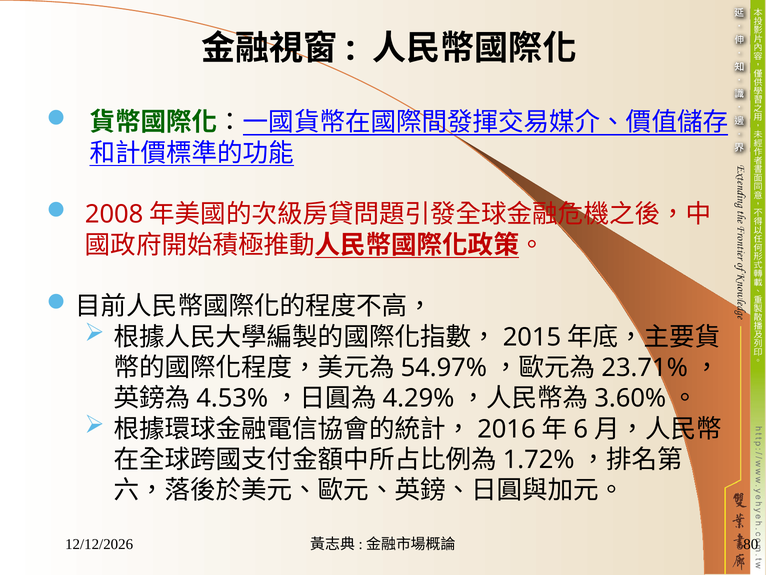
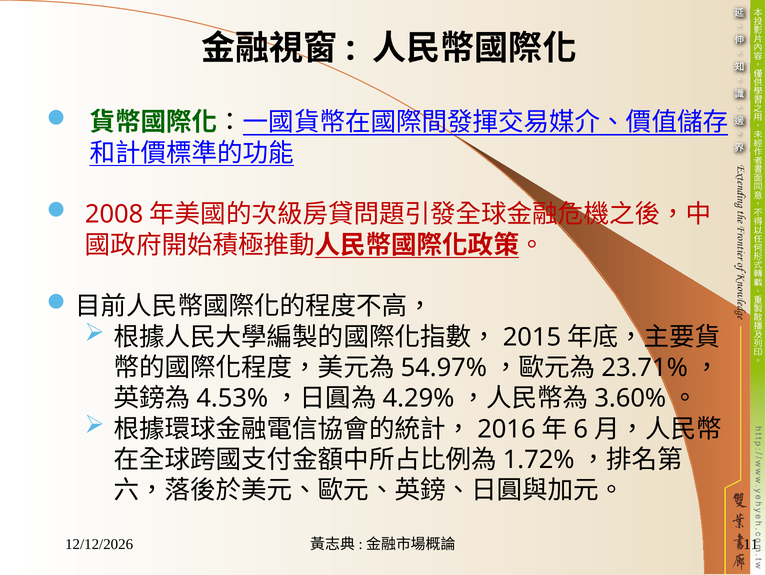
80: 80 -> 11
